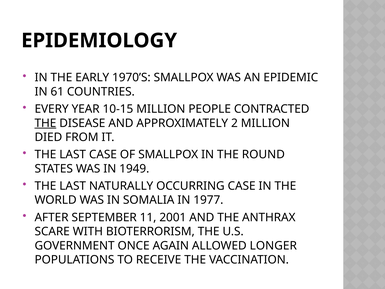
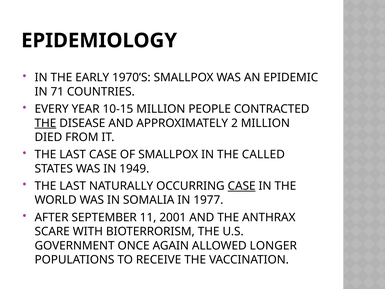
61: 61 -> 71
ROUND: ROUND -> CALLED
CASE at (242, 186) underline: none -> present
